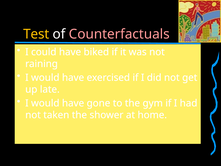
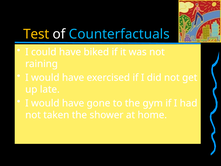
Counterfactuals colour: pink -> light blue
